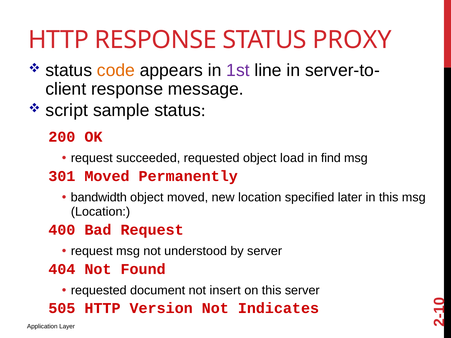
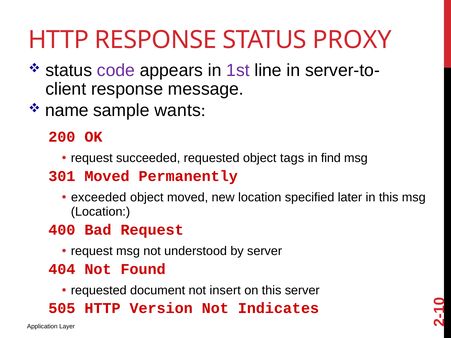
code colour: orange -> purple
script: script -> name
sample status: status -> wants
load: load -> tags
bandwidth: bandwidth -> exceeded
